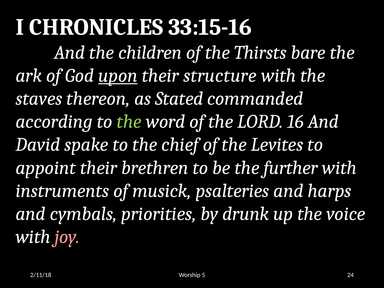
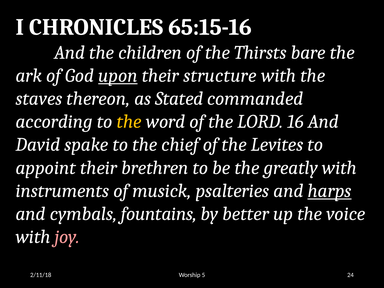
33:15-16: 33:15-16 -> 65:15-16
the at (129, 122) colour: light green -> yellow
further: further -> greatly
harps underline: none -> present
priorities: priorities -> fountains
drunk: drunk -> better
